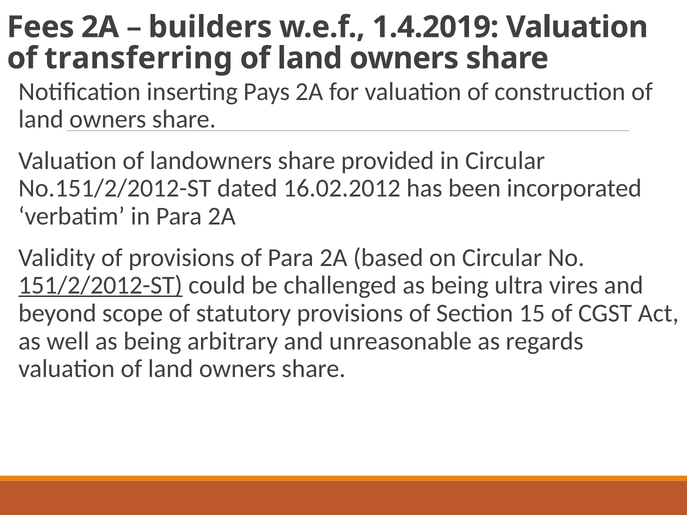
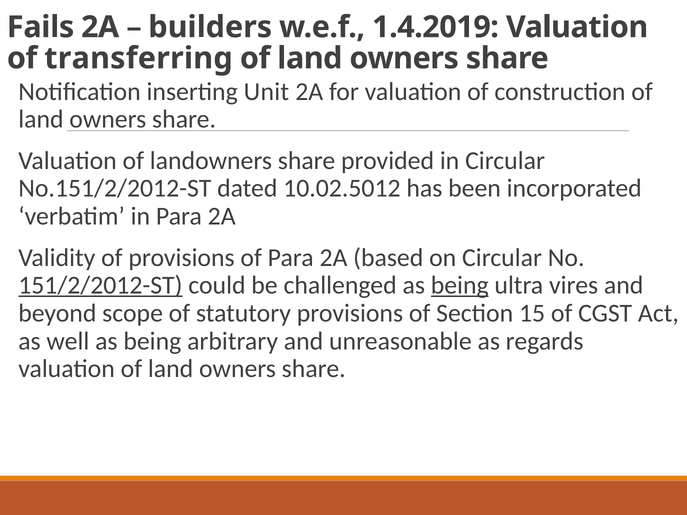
Fees: Fees -> Fails
Pays: Pays -> Unit
16.02.2012: 16.02.2012 -> 10.02.5012
being at (460, 286) underline: none -> present
